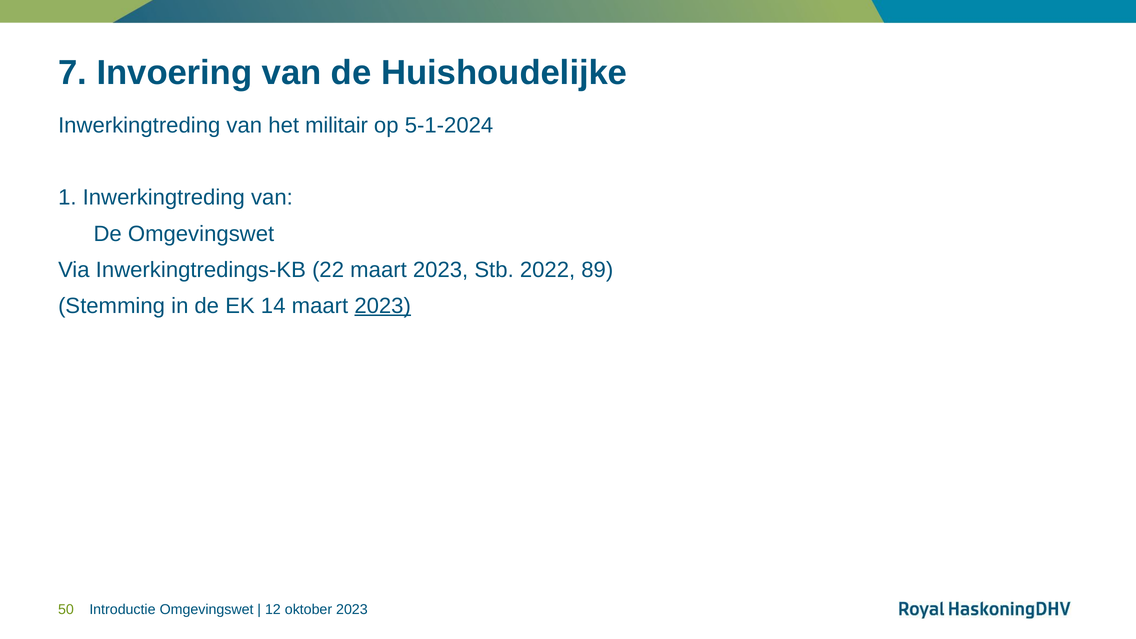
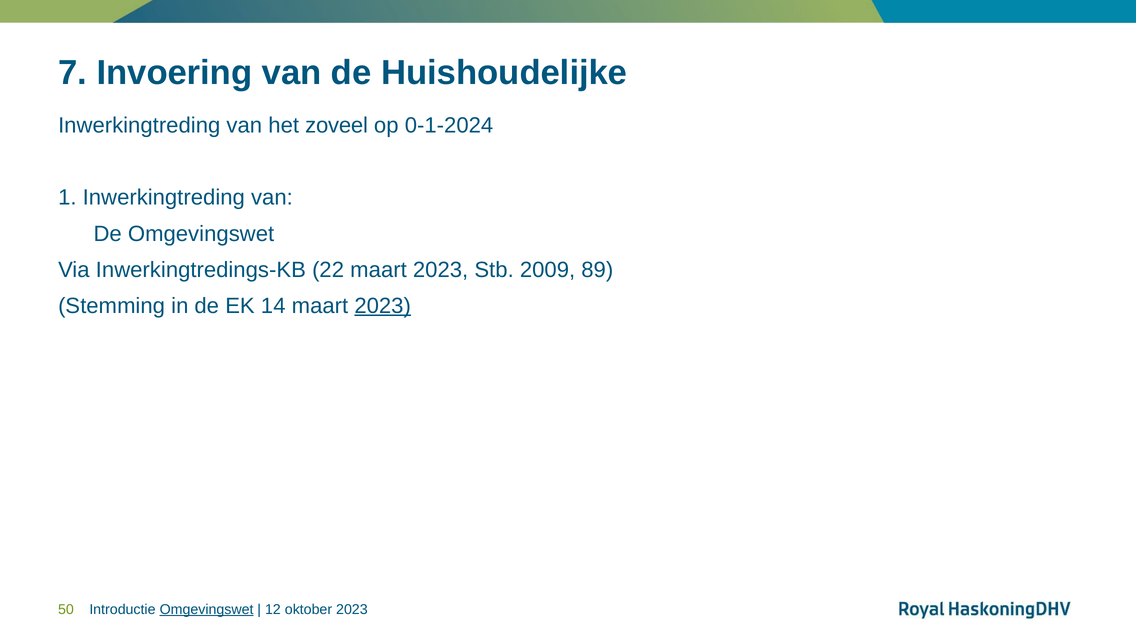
militair: militair -> zoveel
5-1-2024: 5-1-2024 -> 0-1-2024
2022: 2022 -> 2009
Omgevingswet at (207, 610) underline: none -> present
